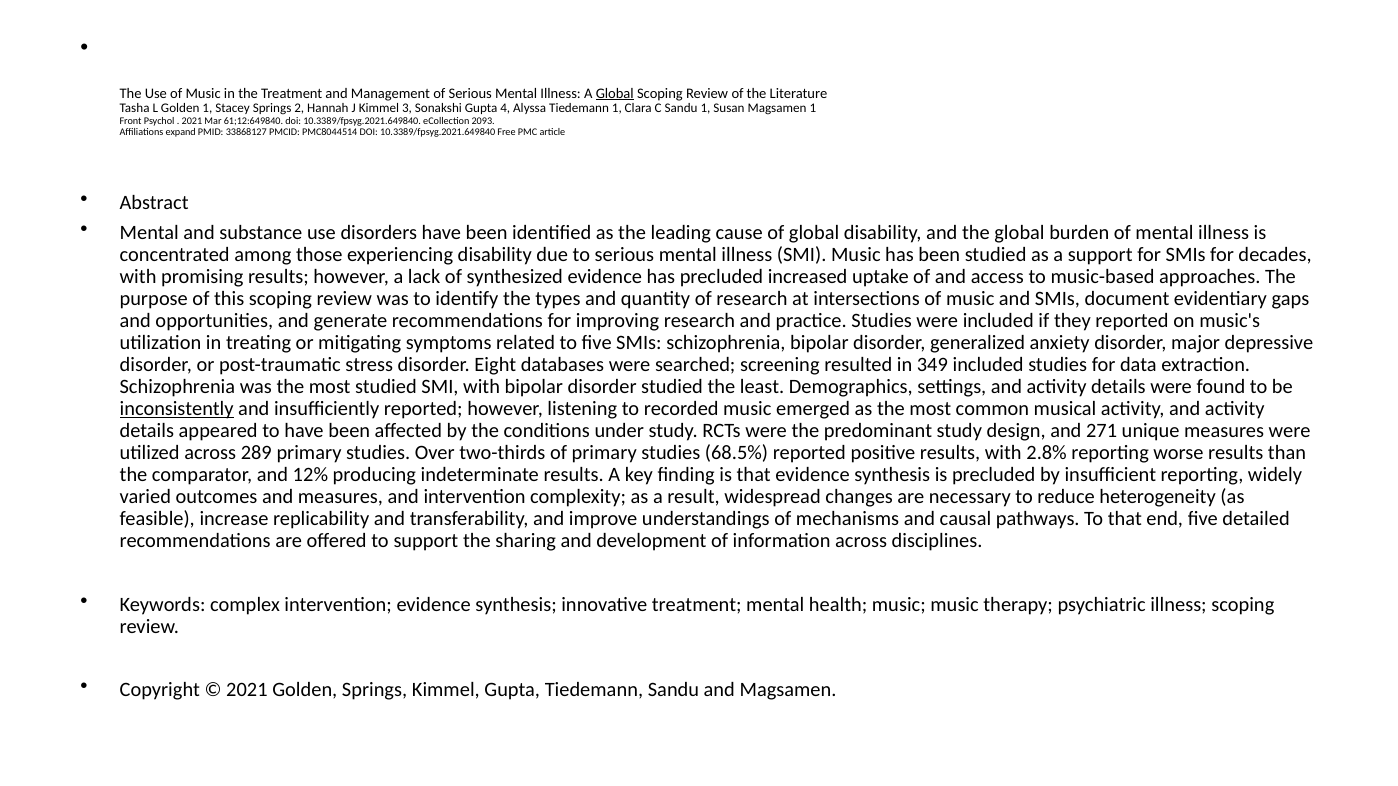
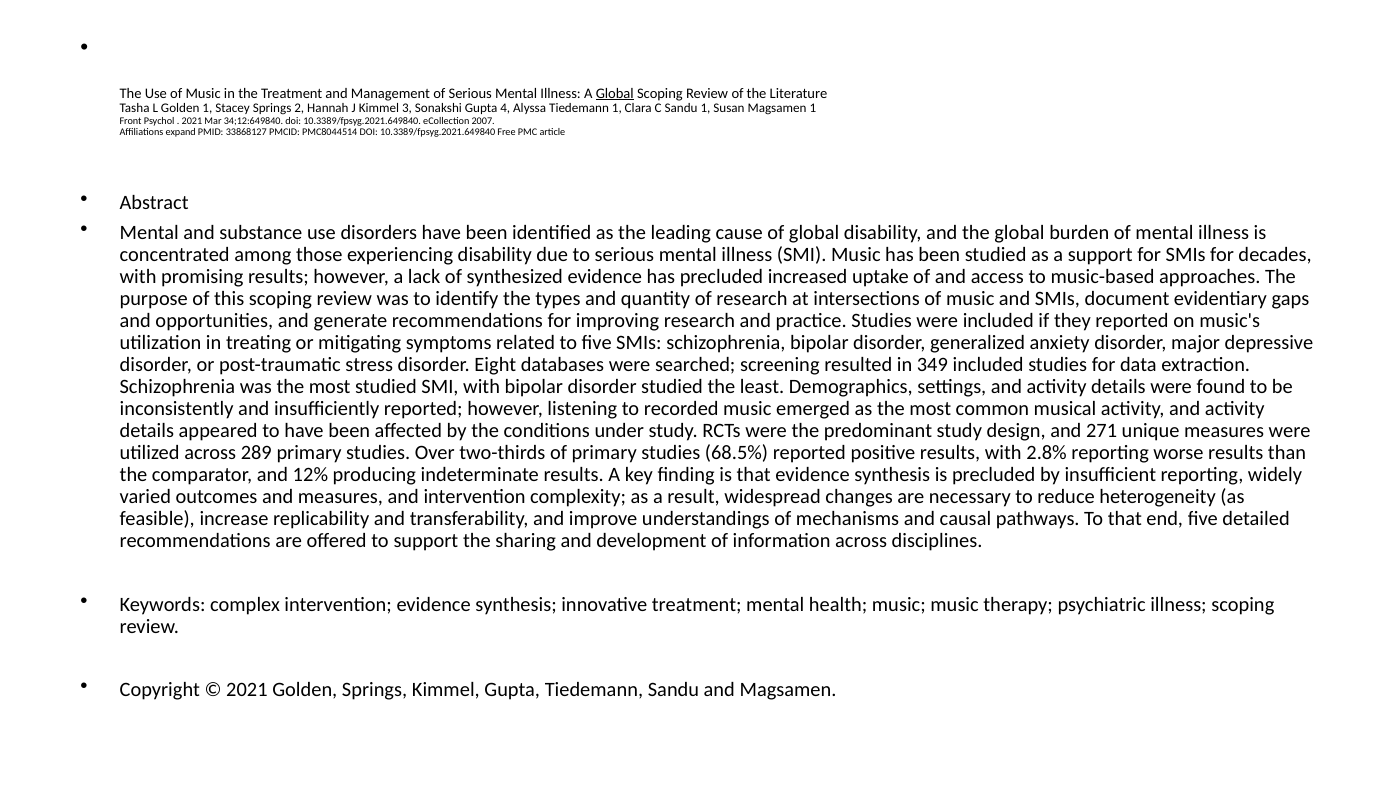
61;12:649840: 61;12:649840 -> 34;12:649840
2093: 2093 -> 2007
inconsistently underline: present -> none
